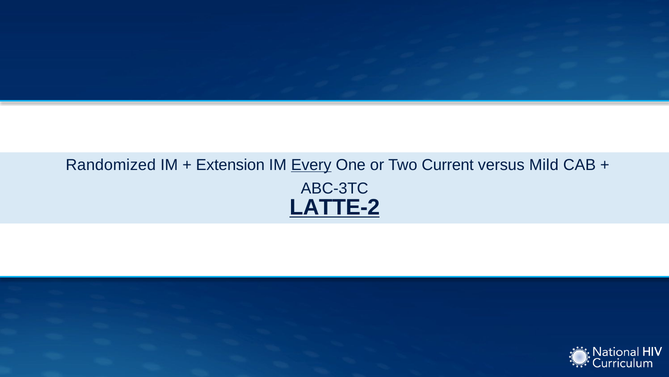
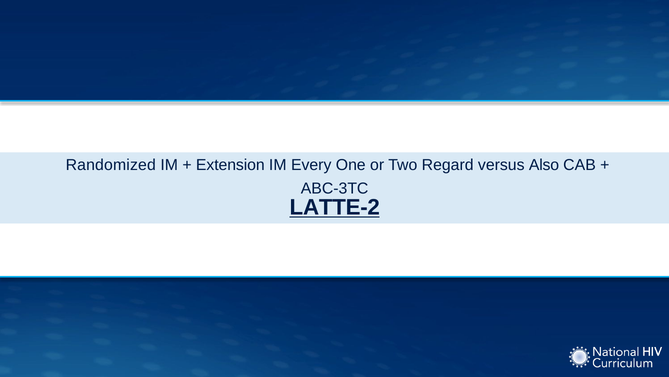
Every underline: present -> none
Current: Current -> Regard
Mild: Mild -> Also
